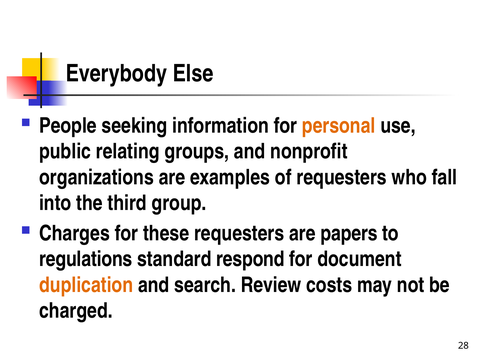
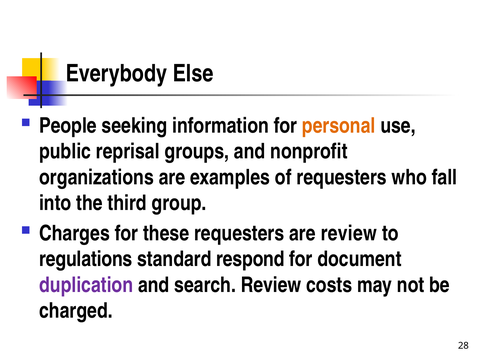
relating: relating -> reprisal
are papers: papers -> review
duplication colour: orange -> purple
